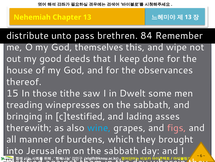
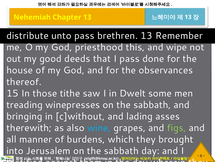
brethren 84: 84 -> 13
themselves: themselves -> priesthood
I keep: keep -> pass
c]testified: c]testified -> c]without
figs colour: pink -> light green
